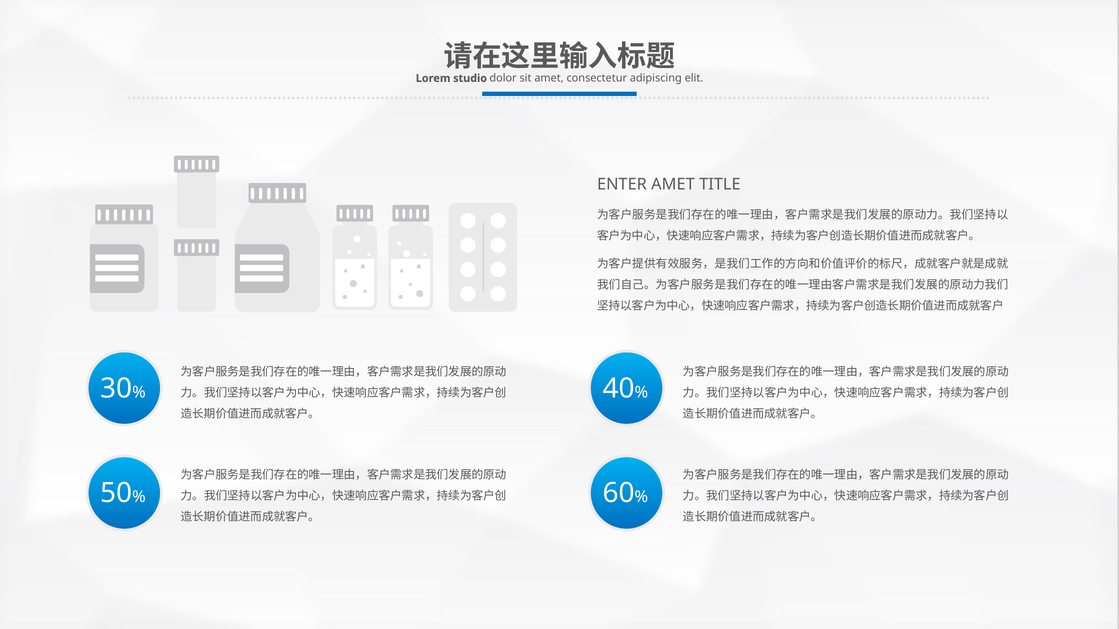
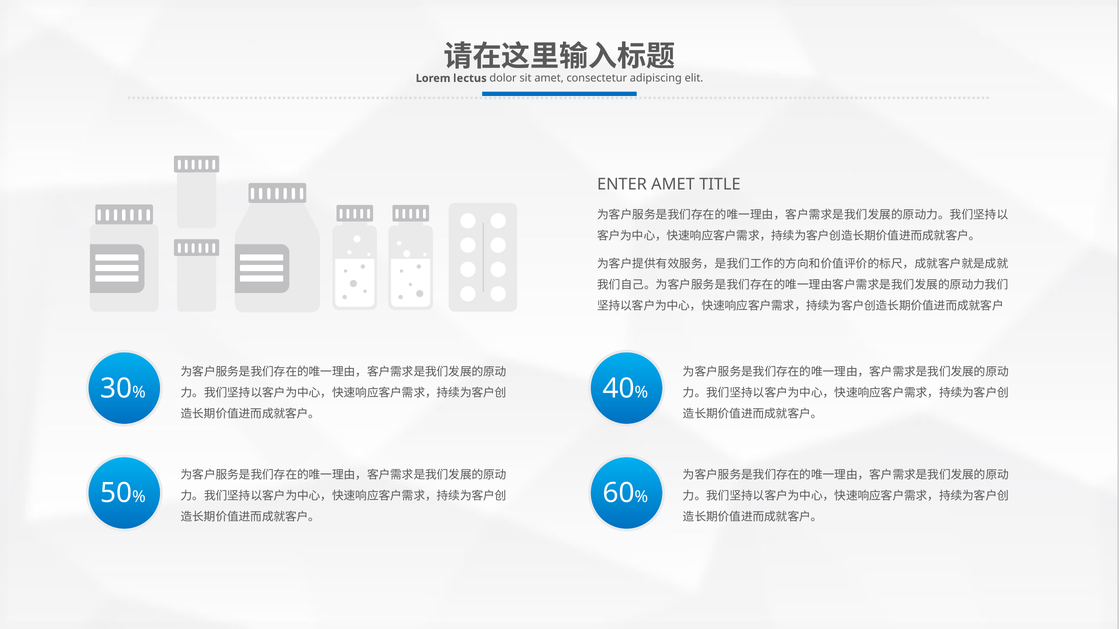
studio: studio -> lectus
